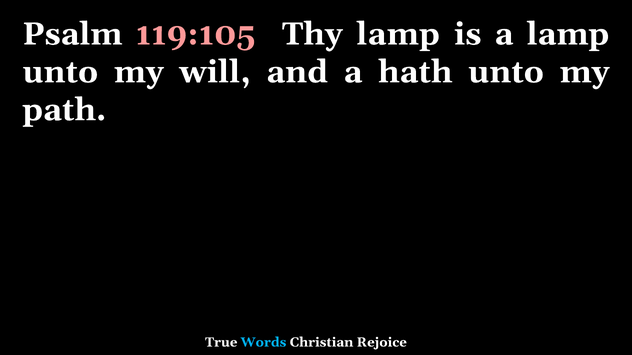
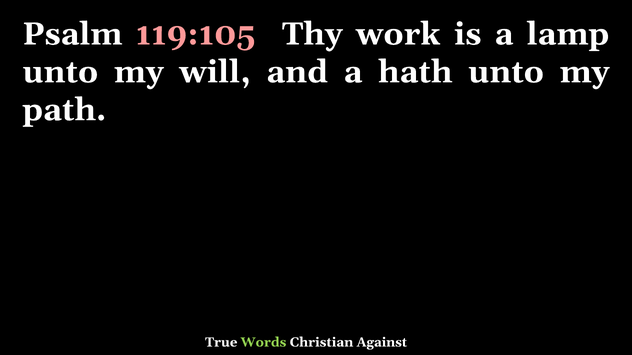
Thy lamp: lamp -> work
Words colour: light blue -> light green
Rejoice: Rejoice -> Against
